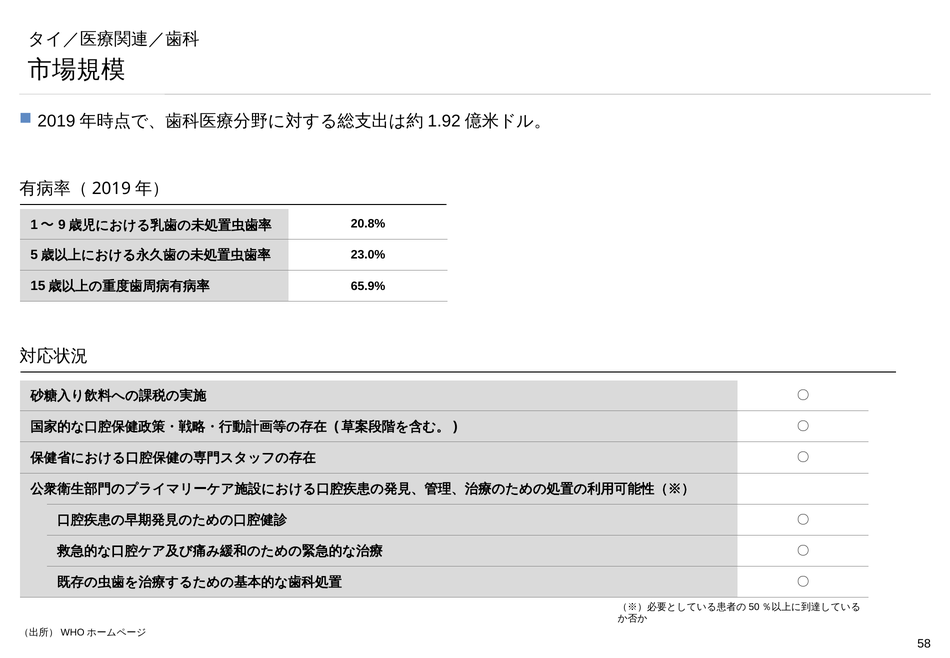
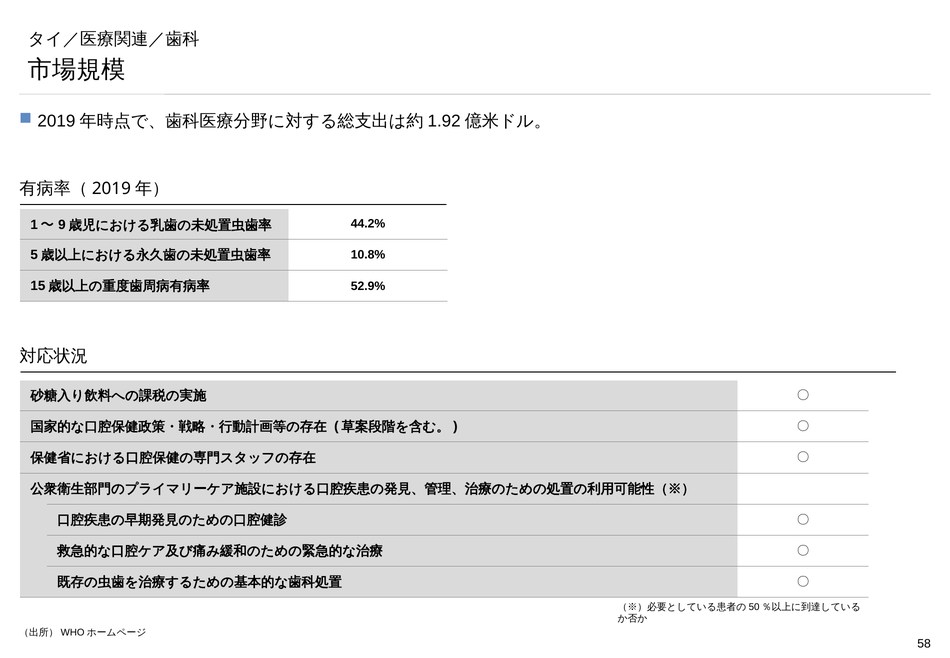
20.8%: 20.8% -> 44.2%
23.0%: 23.0% -> 10.8%
65.9%: 65.9% -> 52.9%
